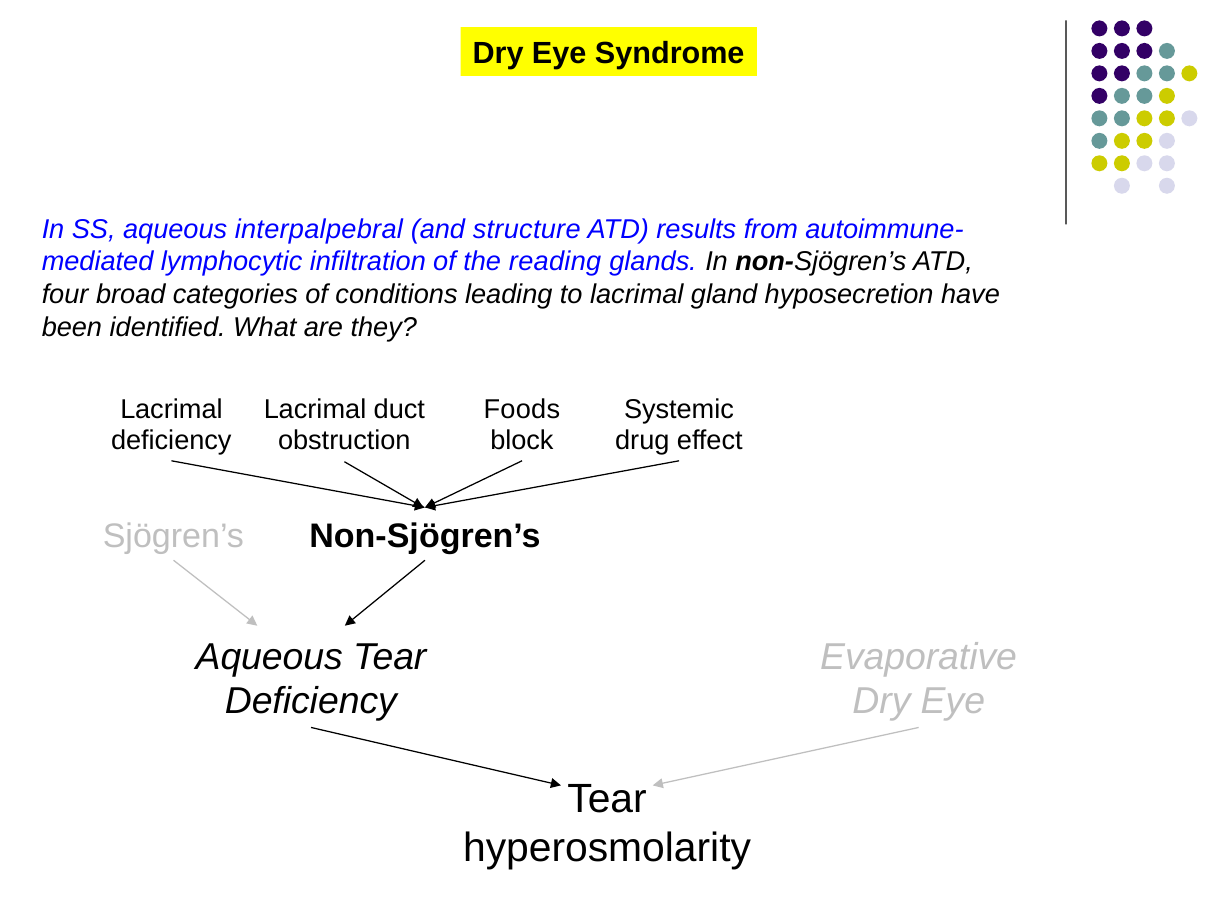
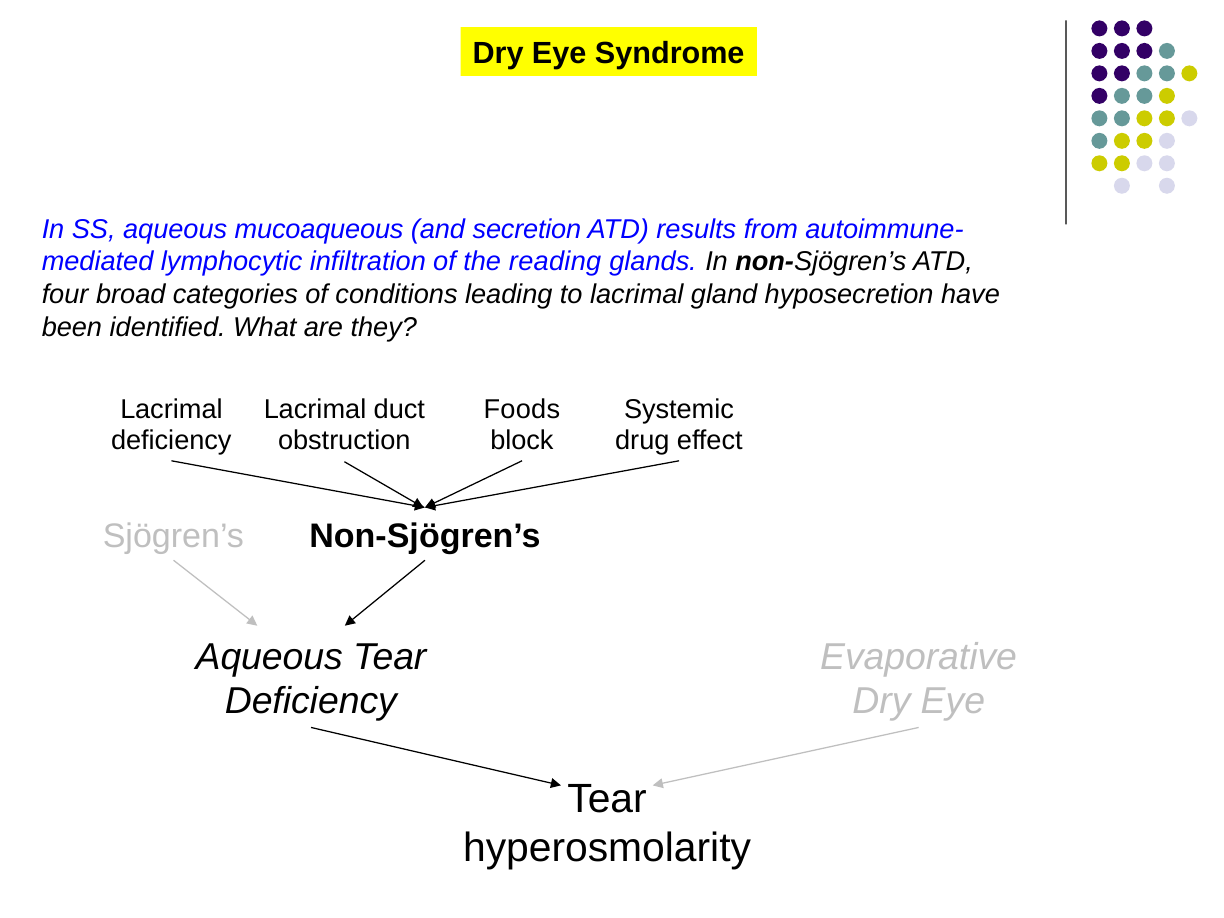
interpalpebral: interpalpebral -> mucoaqueous
structure: structure -> secretion
